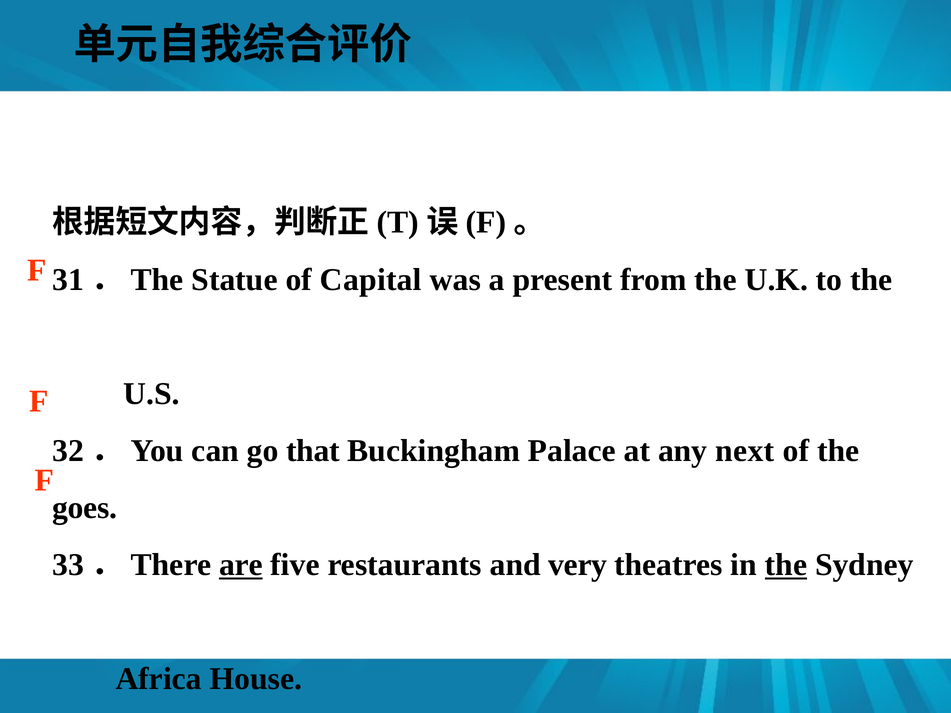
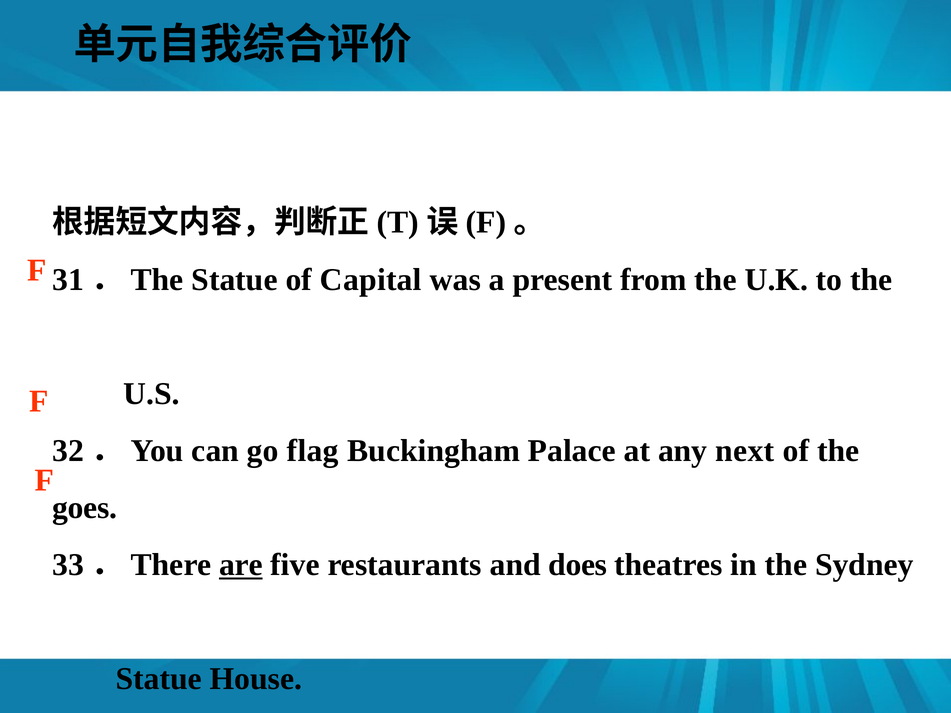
that: that -> flag
very: very -> does
the at (786, 565) underline: present -> none
Africa at (159, 679): Africa -> Statue
